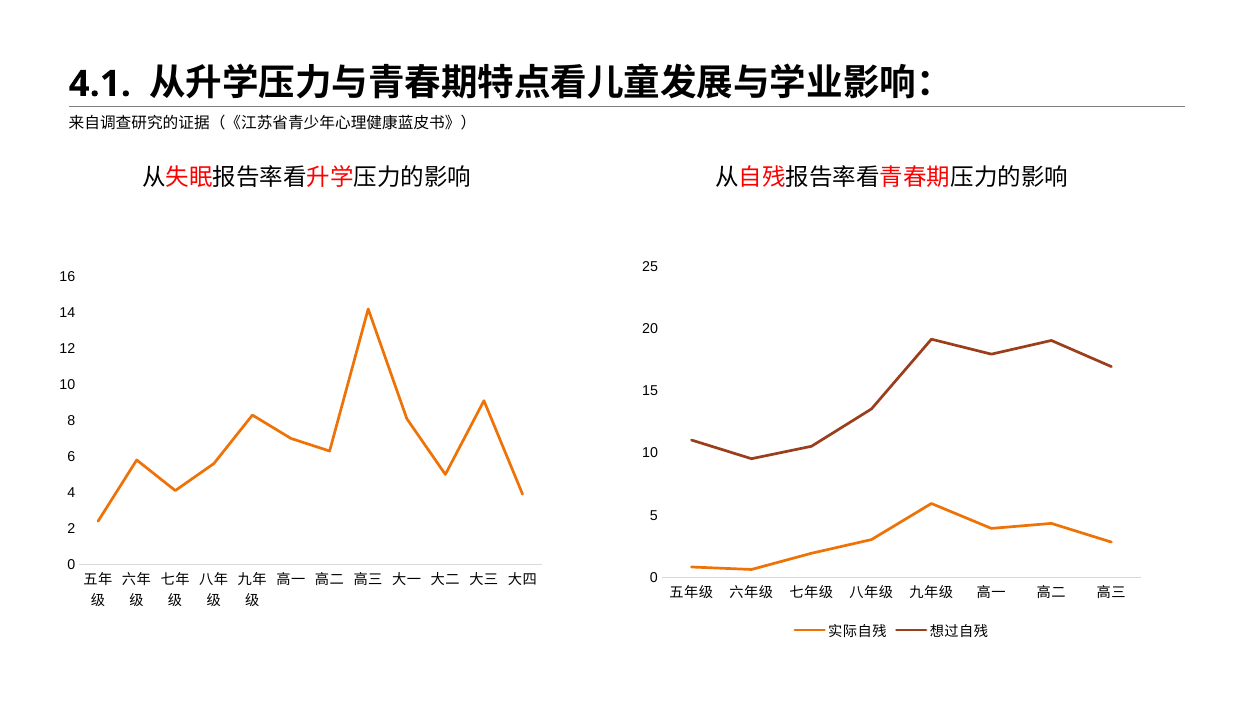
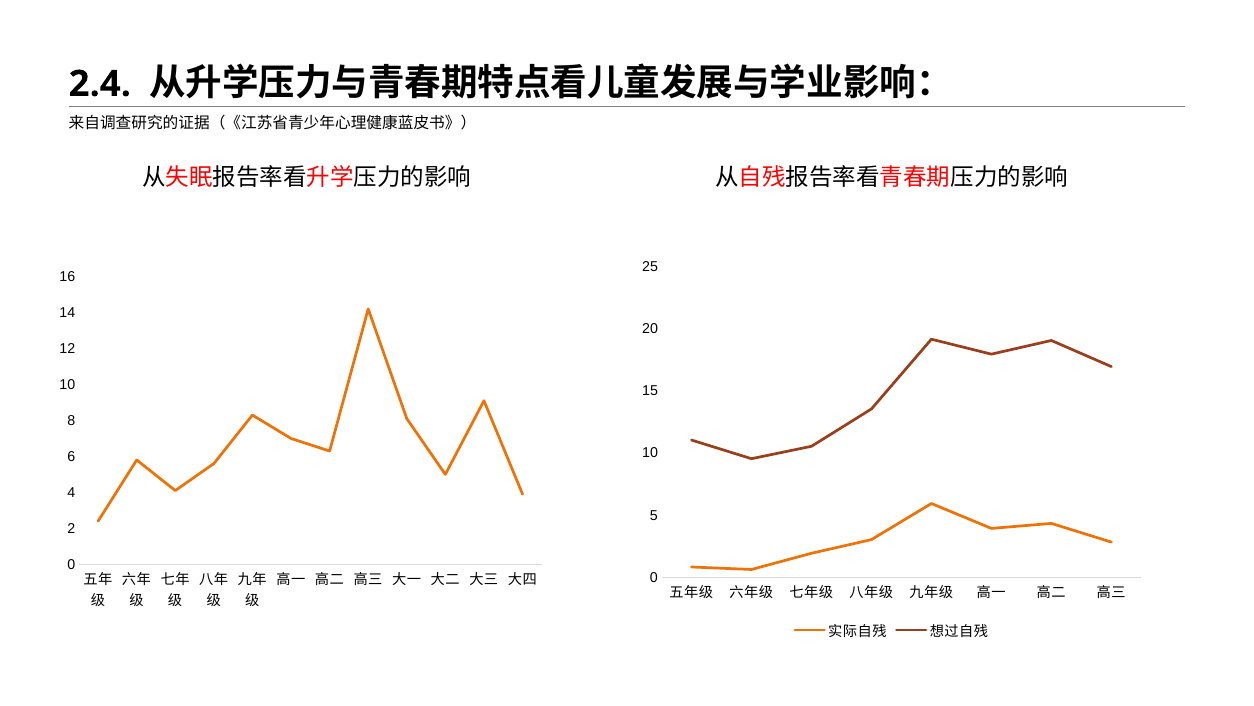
4.1: 4.1 -> 2.4
